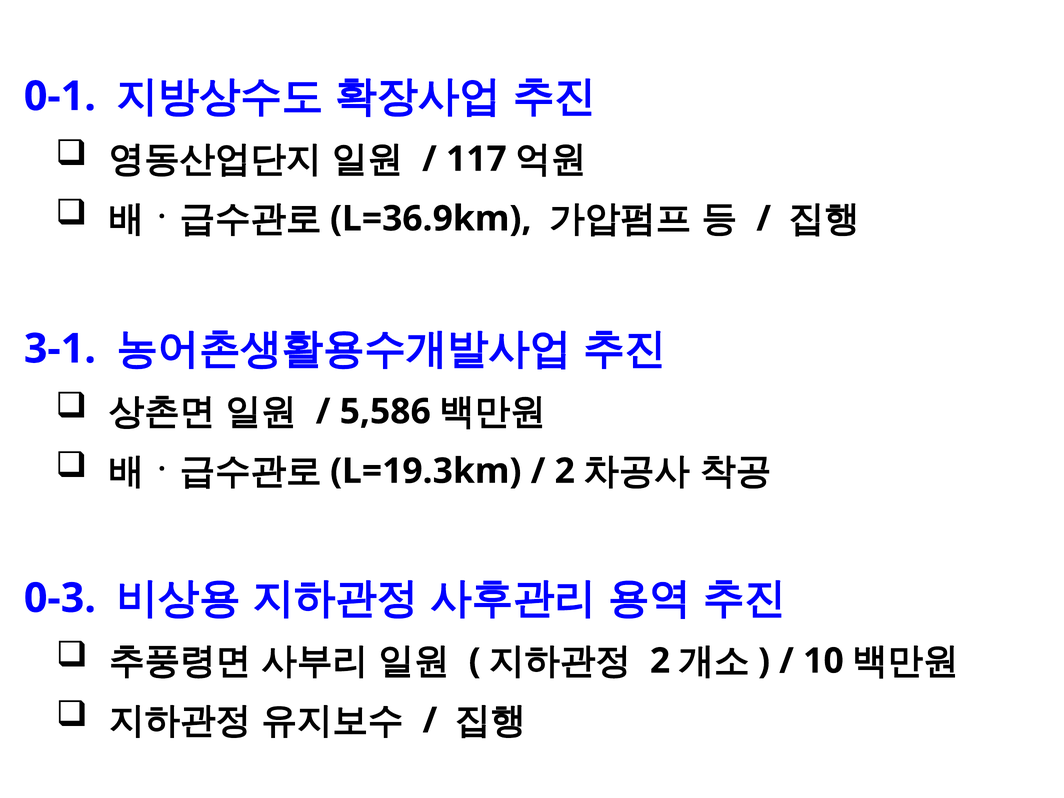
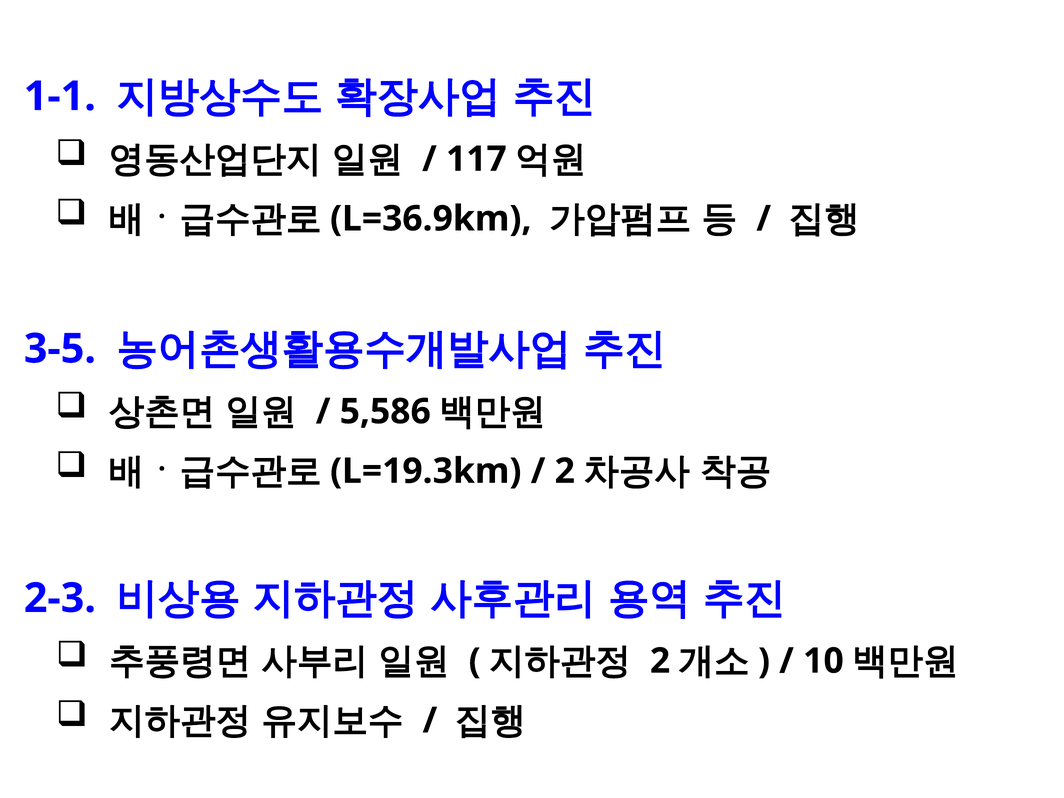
0-1: 0-1 -> 1-1
3-1: 3-1 -> 3-5
0-3: 0-3 -> 2-3
